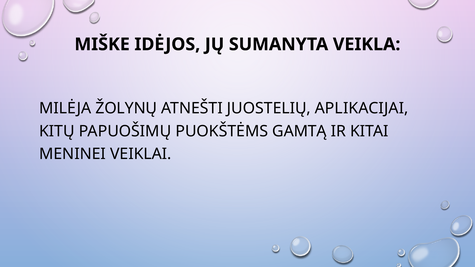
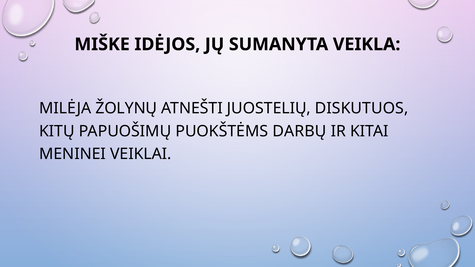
APLIKACIJAI: APLIKACIJAI -> DISKUTUOS
GAMTĄ: GAMTĄ -> DARBŲ
